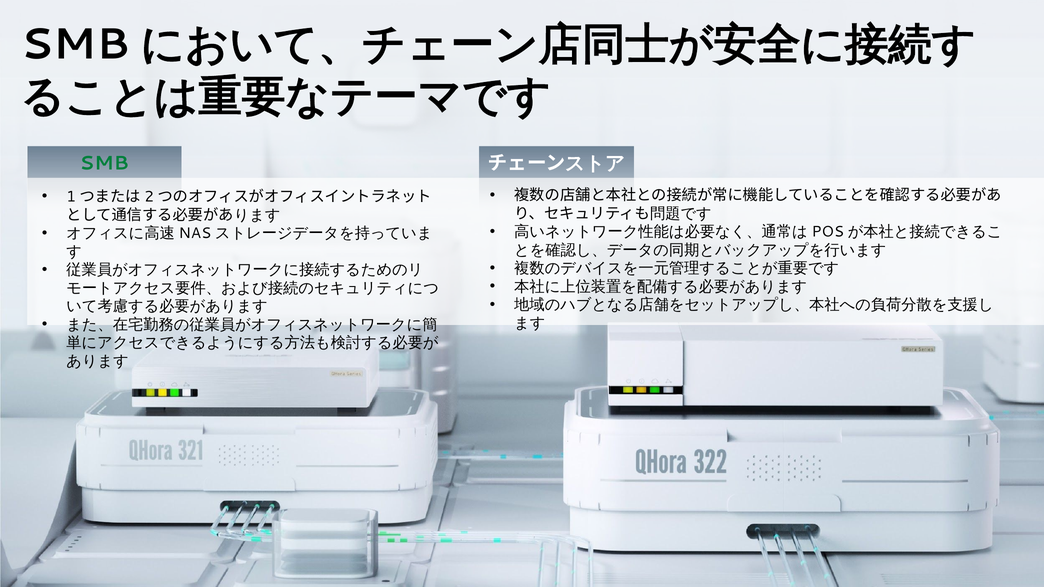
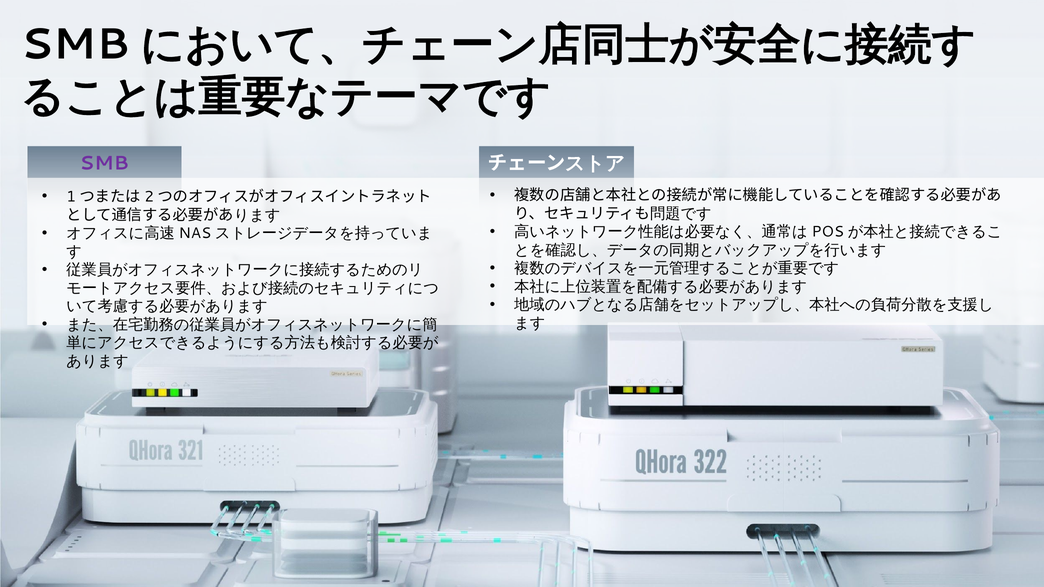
SMB colour: green -> purple
